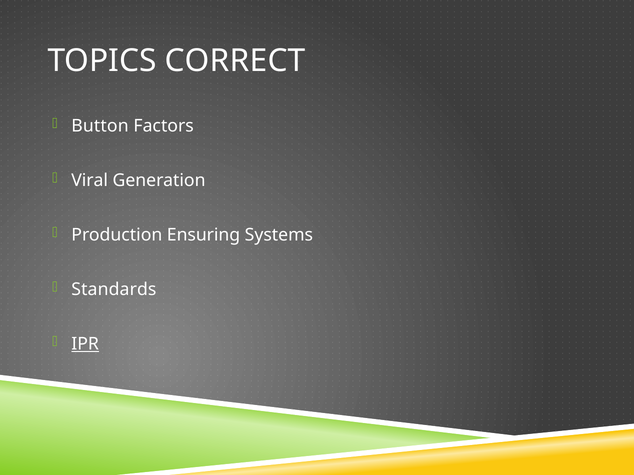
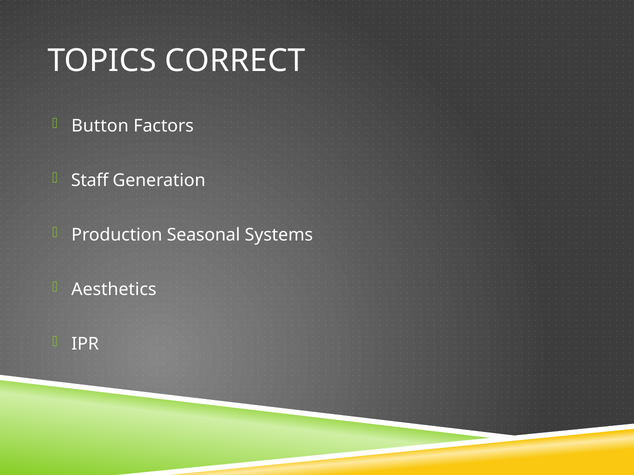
Viral: Viral -> Staff
Ensuring: Ensuring -> Seasonal
Standards: Standards -> Aesthetics
IPR underline: present -> none
